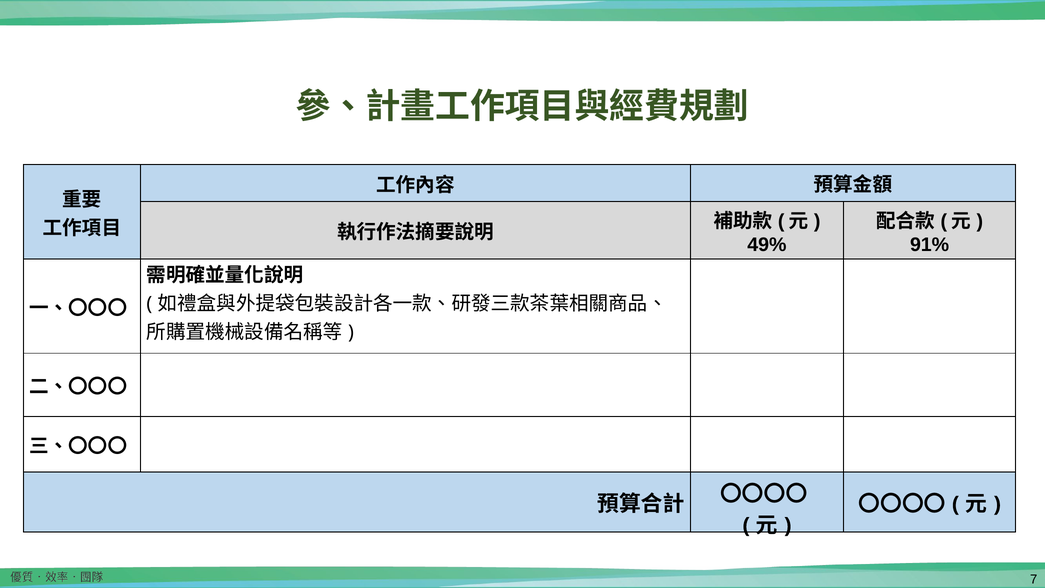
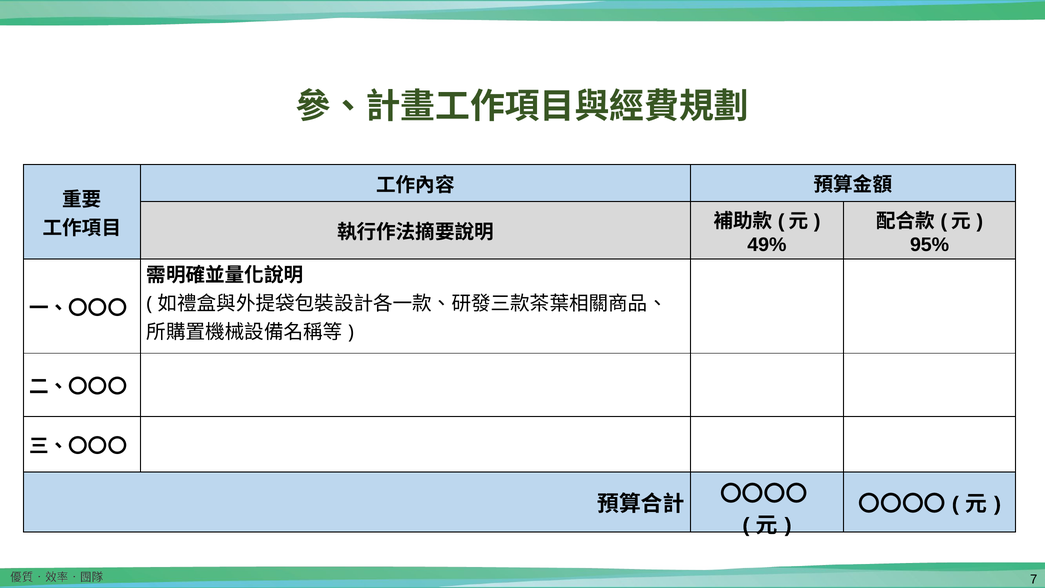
91%: 91% -> 95%
